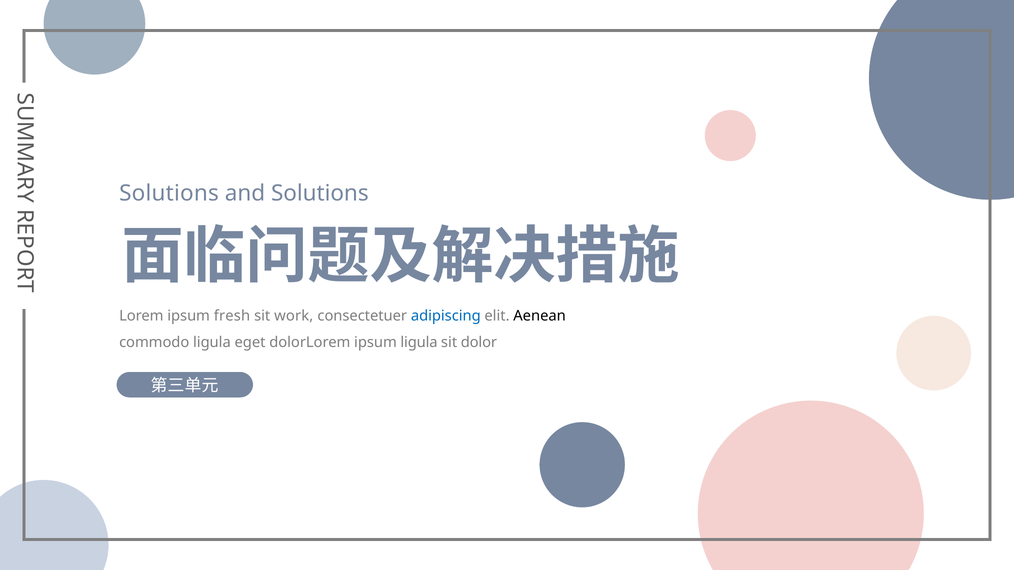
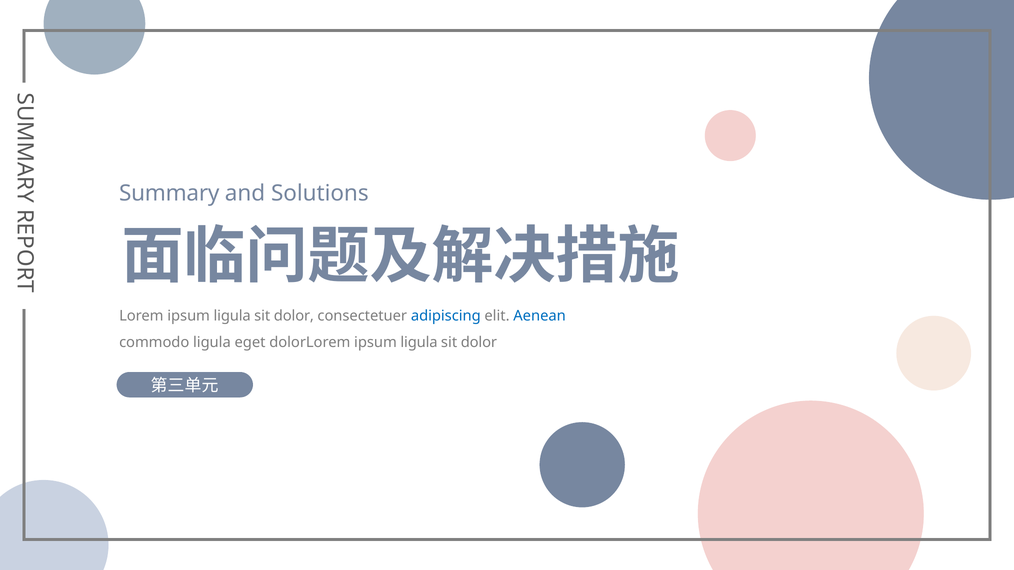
Solutions at (169, 193): Solutions -> Summary
Lorem ipsum fresh: fresh -> ligula
work at (294, 316): work -> dolor
Aenean colour: black -> blue
